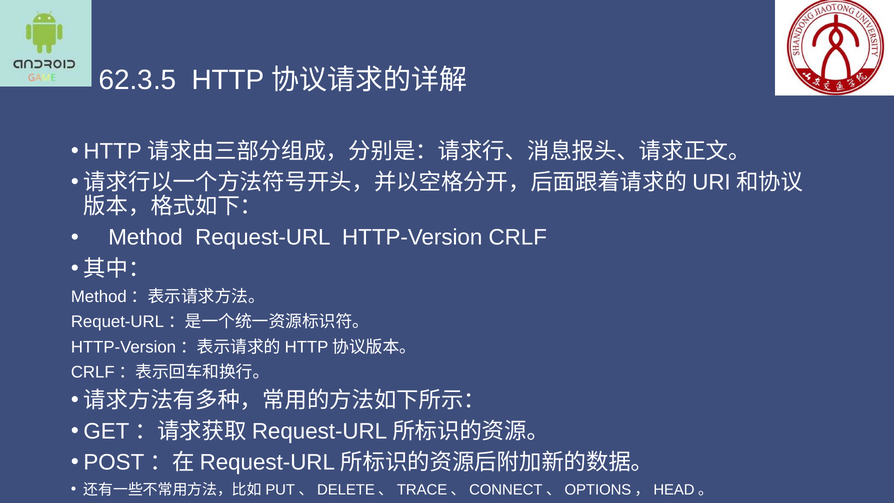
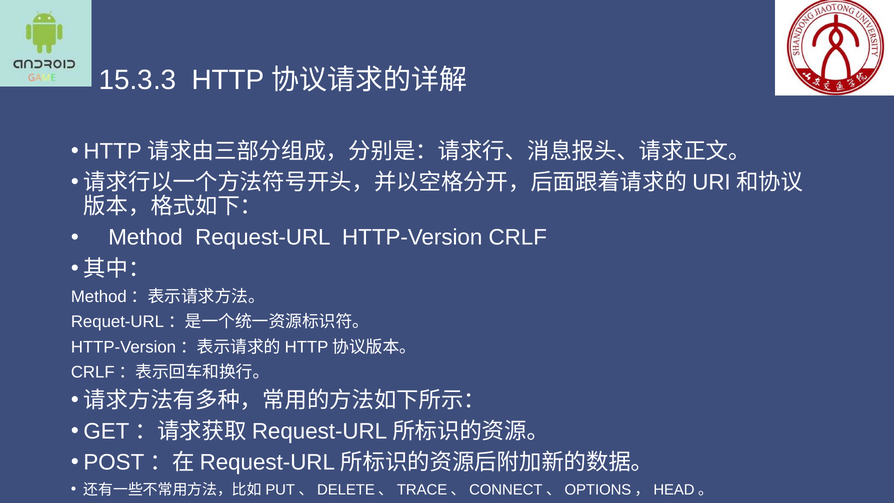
62.3.5: 62.3.5 -> 15.3.3
